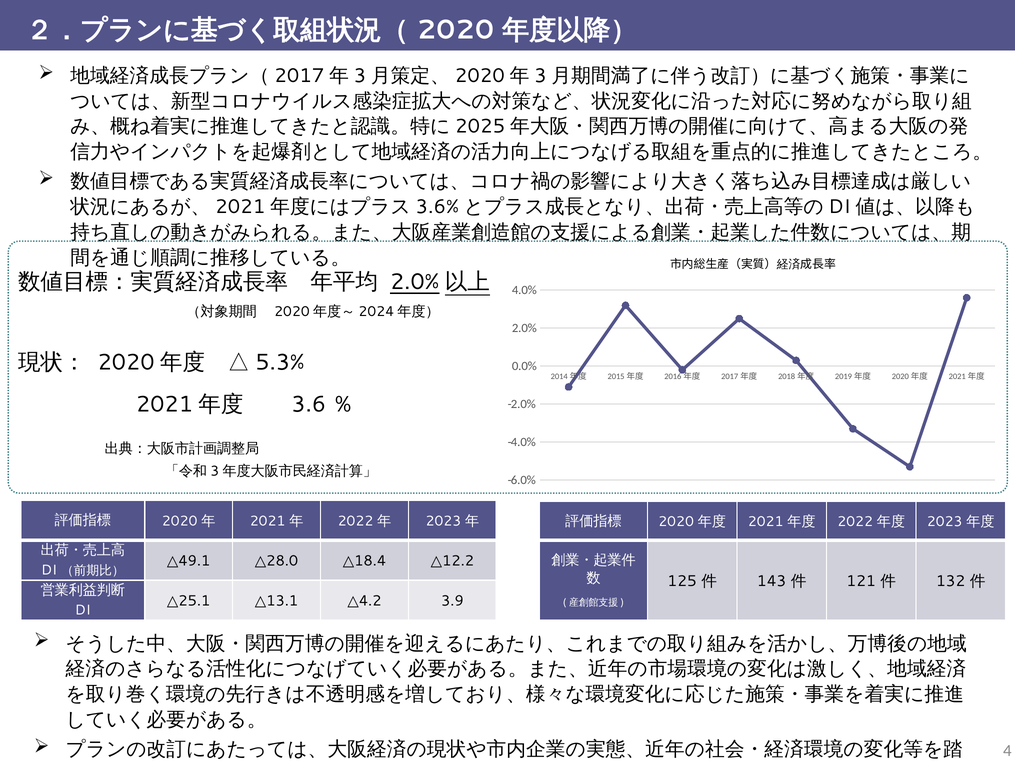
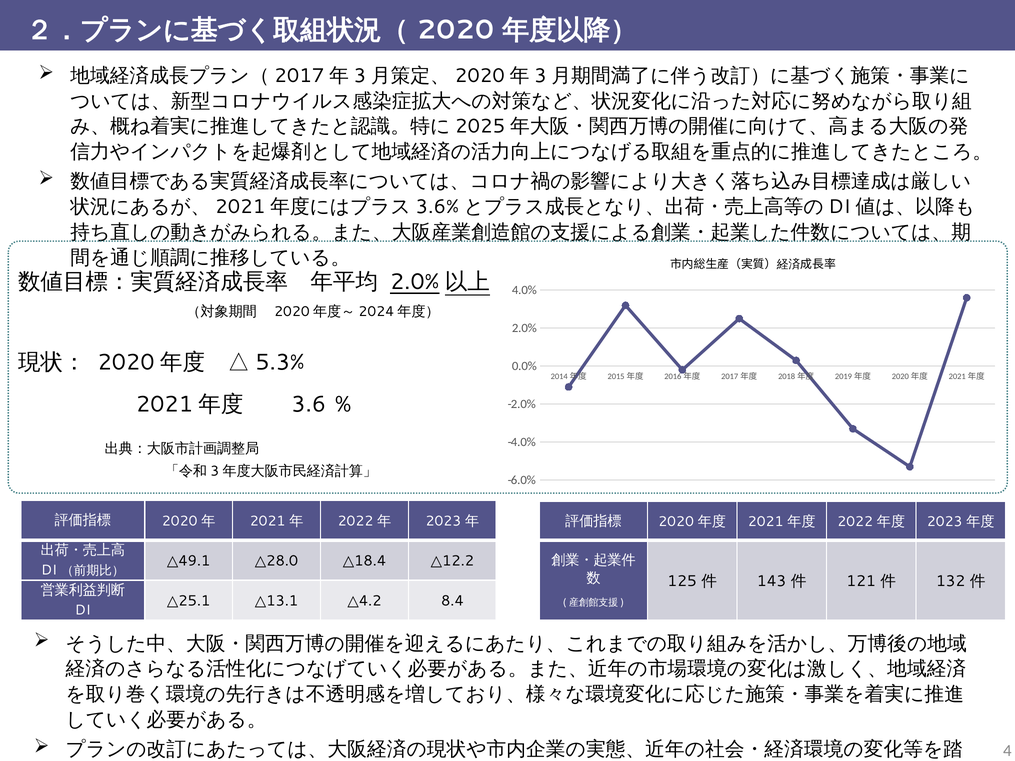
3.9: 3.9 -> 8.4
